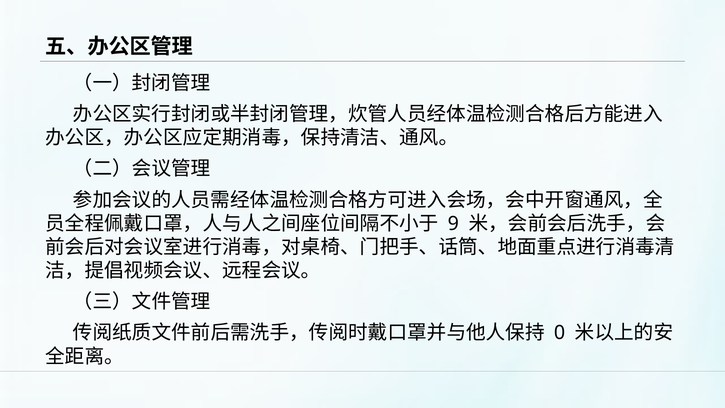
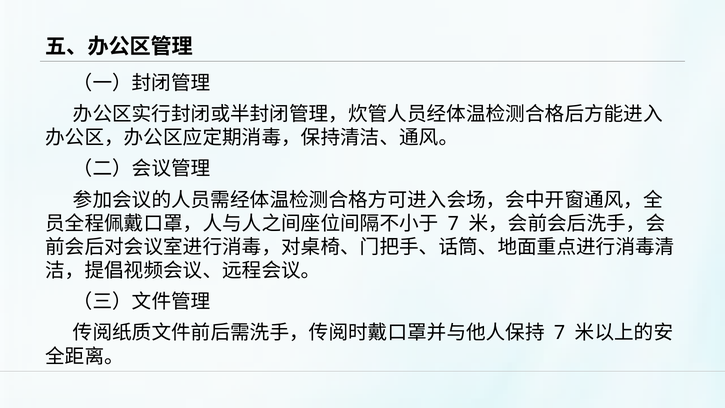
9 at (453, 224): 9 -> 7
0 at (560, 333): 0 -> 7
